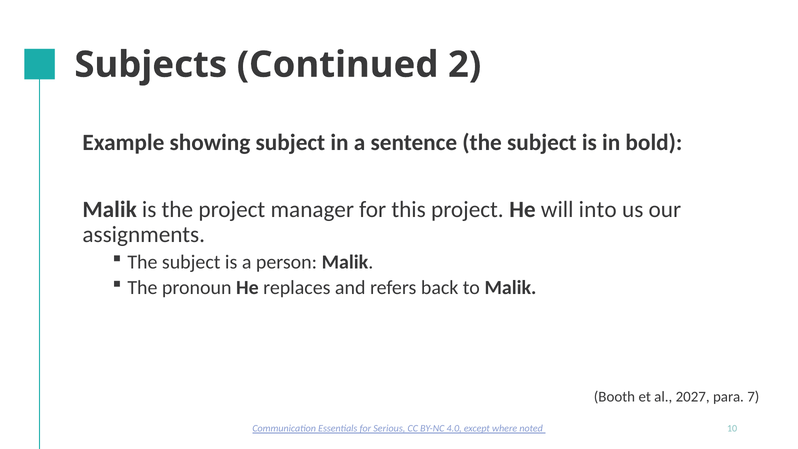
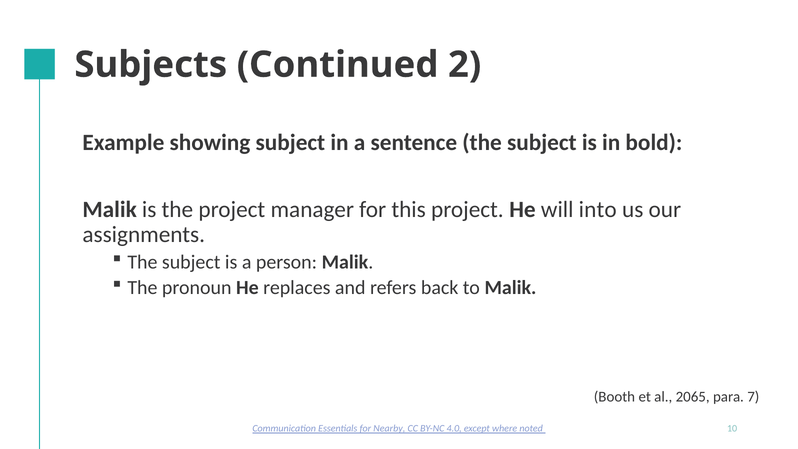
2027: 2027 -> 2065
Serious: Serious -> Nearby
